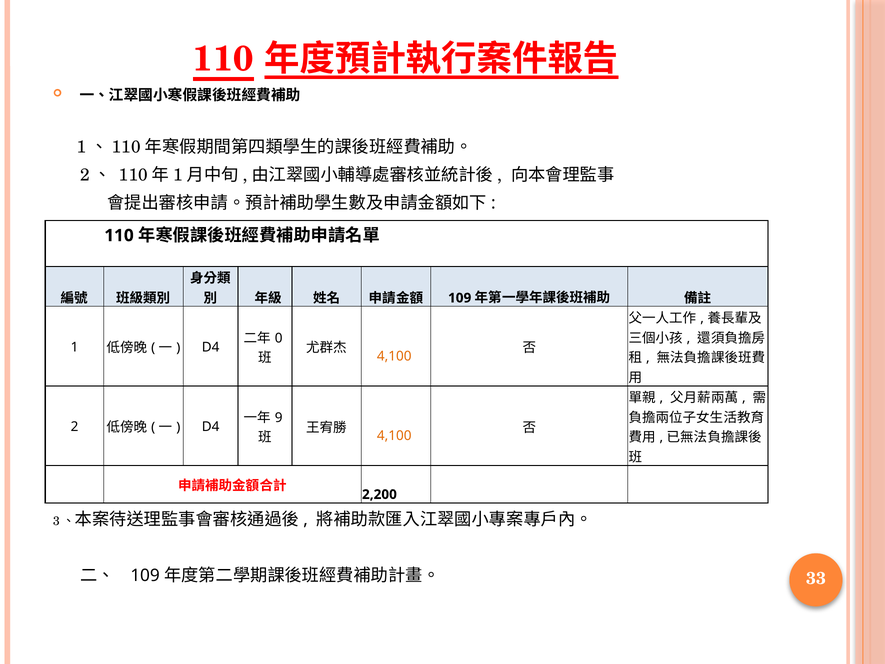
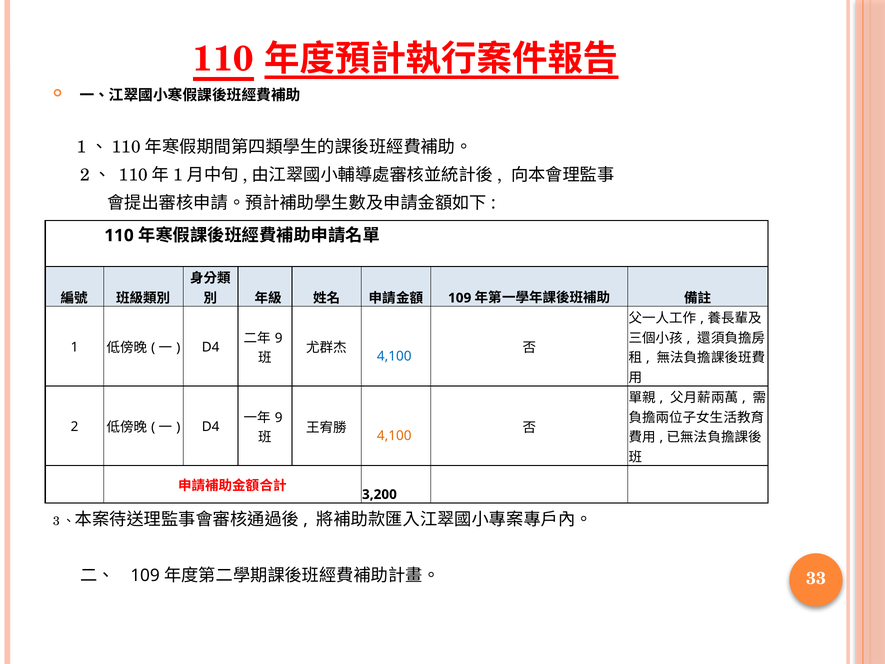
0 at (279, 338): 0 -> 9
4,100 at (394, 356) colour: orange -> blue
2,200: 2,200 -> 3,200
